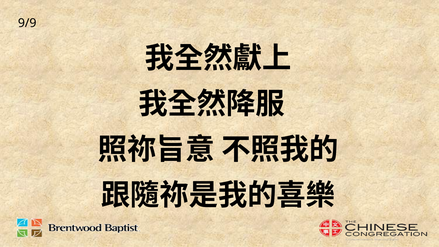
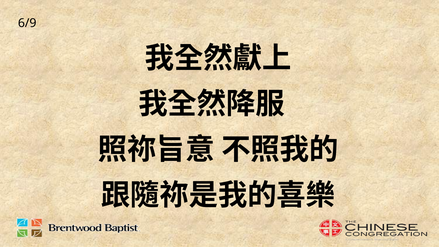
9/9: 9/9 -> 6/9
